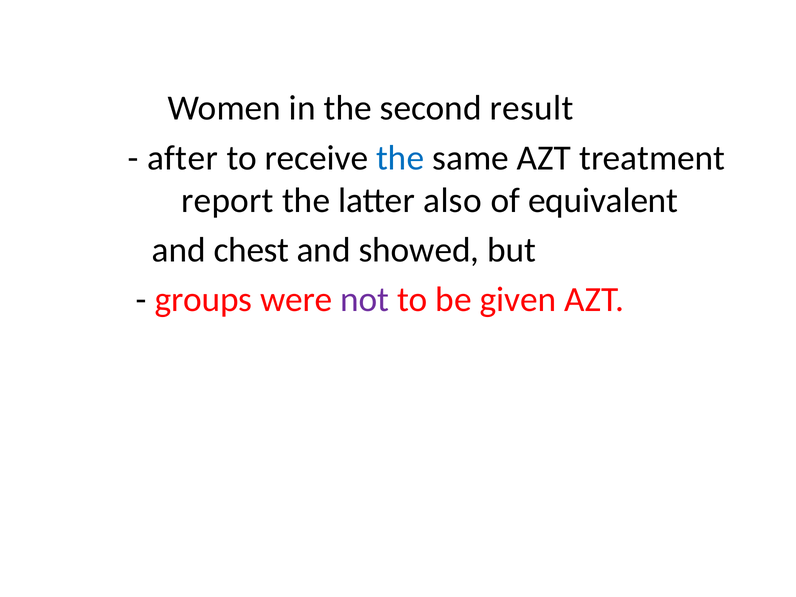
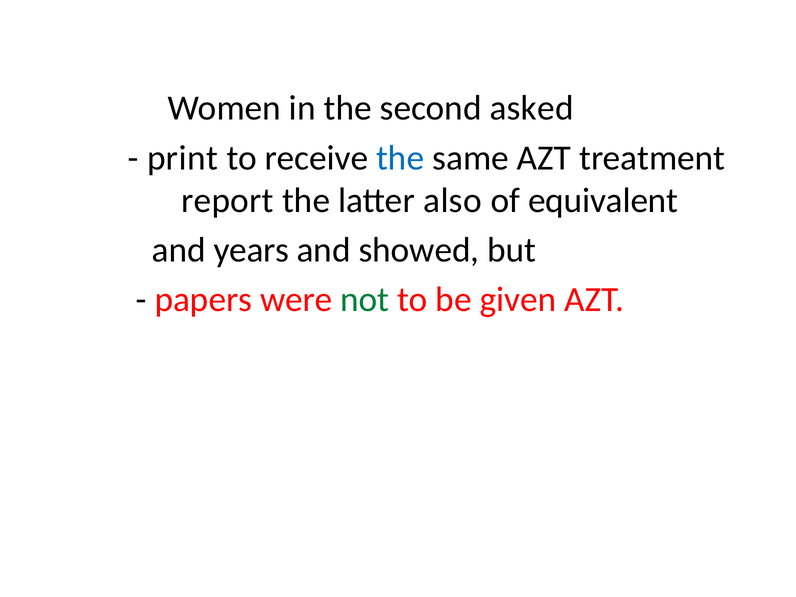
result: result -> asked
after: after -> print
chest: chest -> years
groups: groups -> papers
not colour: purple -> green
